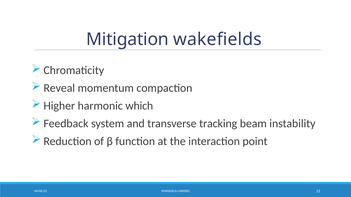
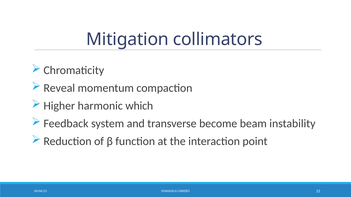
wakefields: wakefields -> collimators
tracking: tracking -> become
